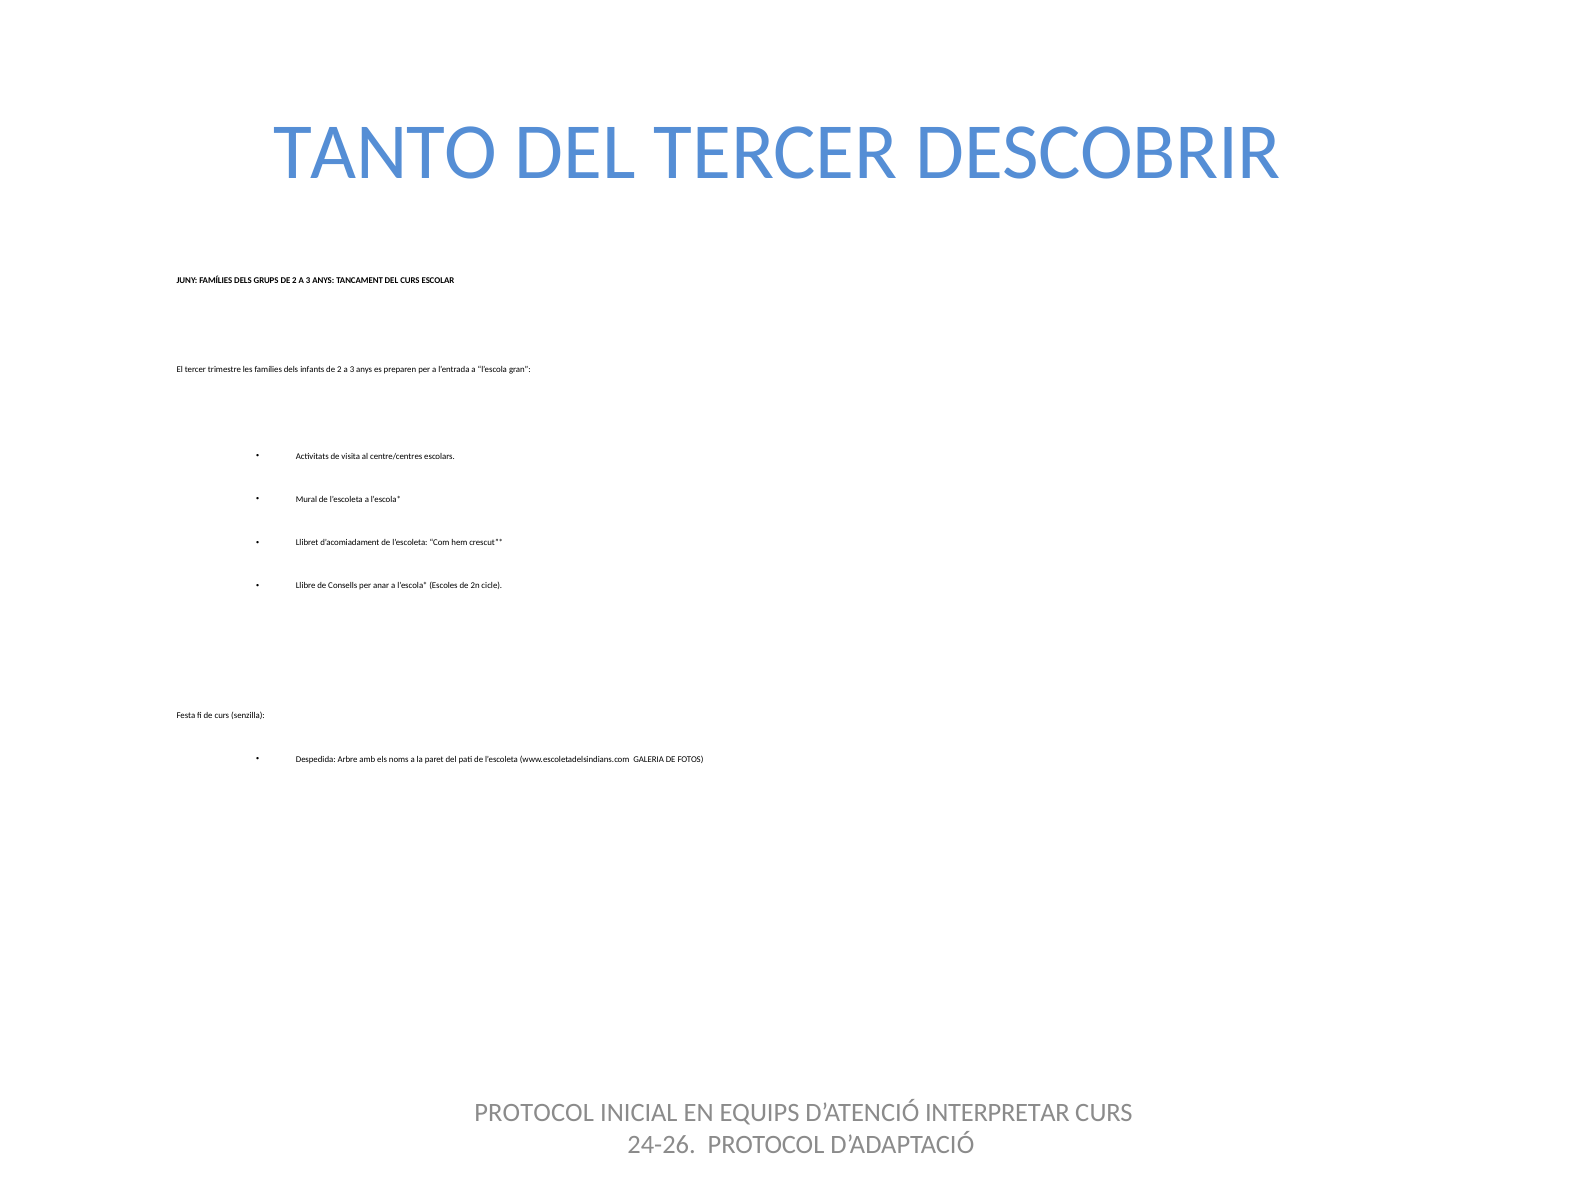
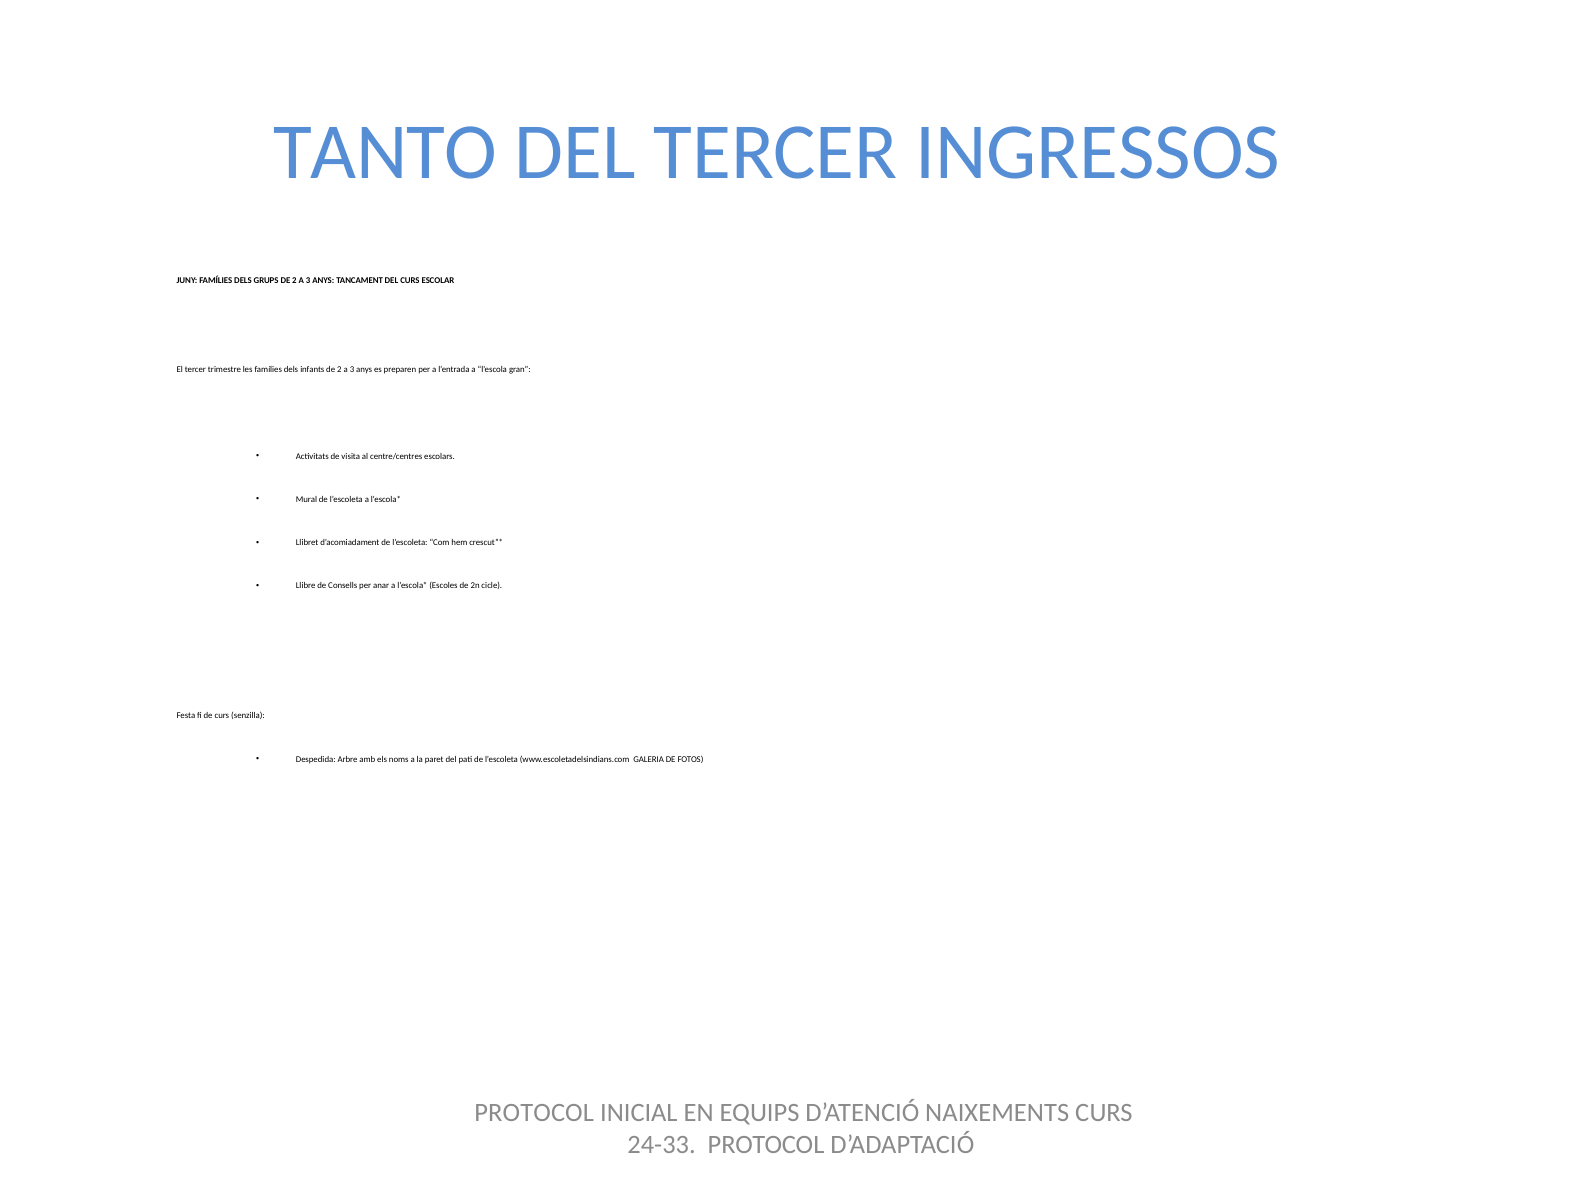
DESCOBRIR: DESCOBRIR -> INGRESSOS
INTERPRETAR: INTERPRETAR -> NAIXEMENTS
24-26: 24-26 -> 24-33
